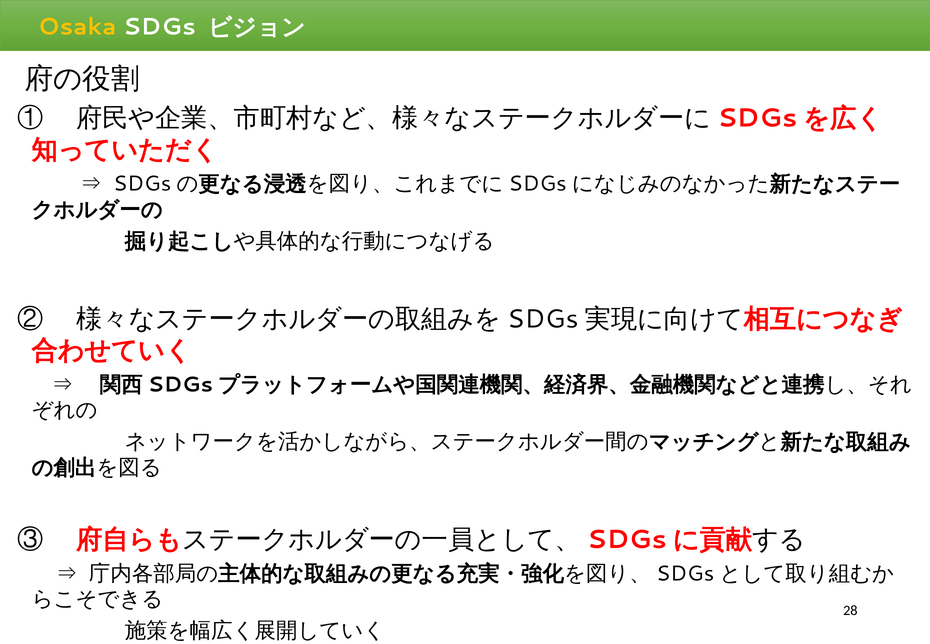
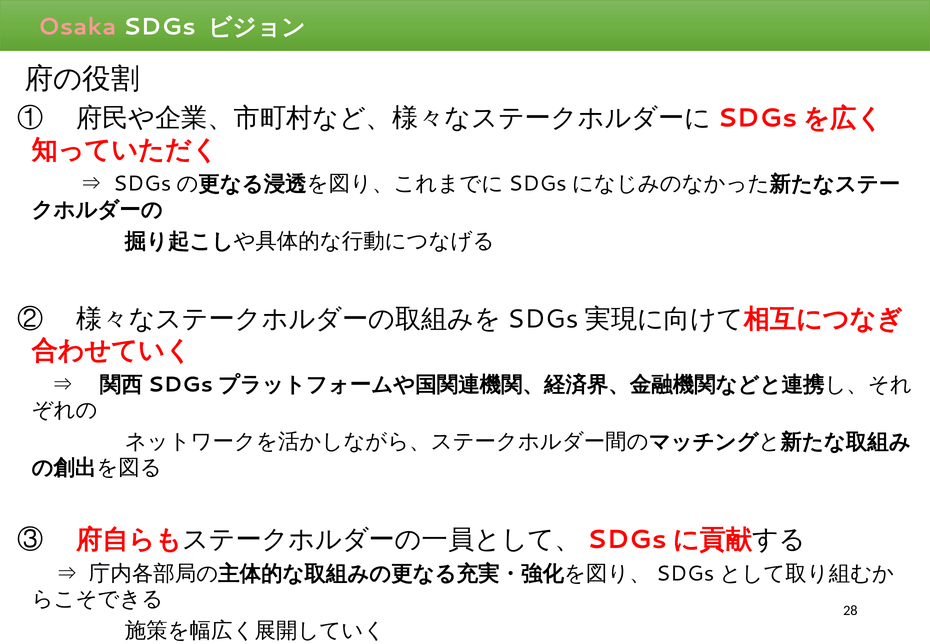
Osaka colour: yellow -> pink
